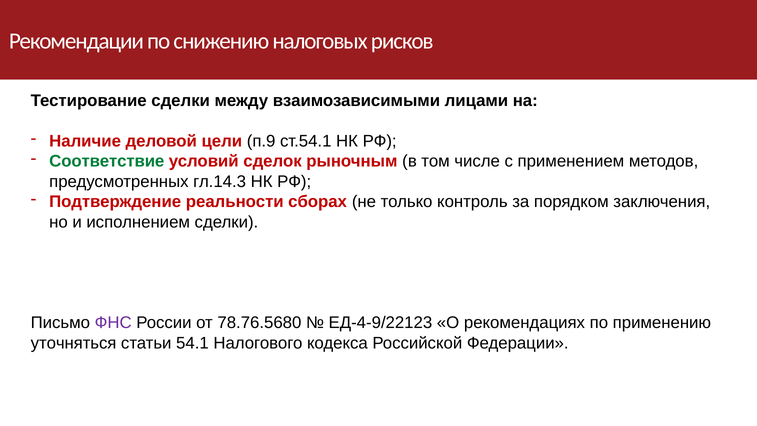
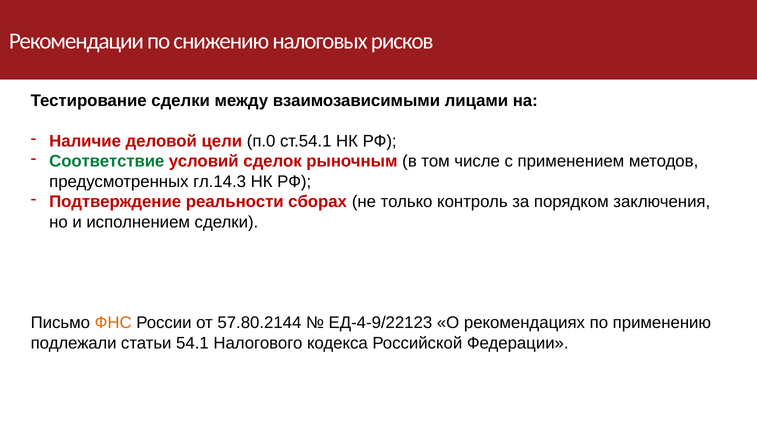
п.9: п.9 -> п.0
ФНС colour: purple -> orange
78.76.5680: 78.76.5680 -> 57.80.2144
уточняться: уточняться -> подлежали
